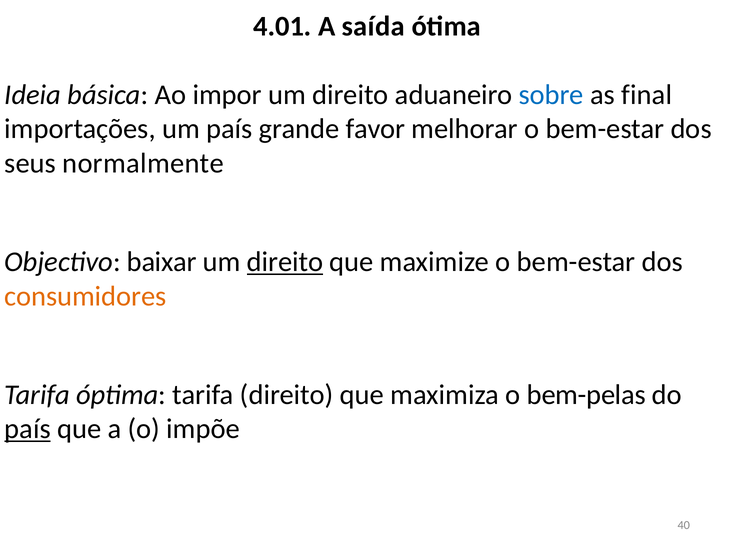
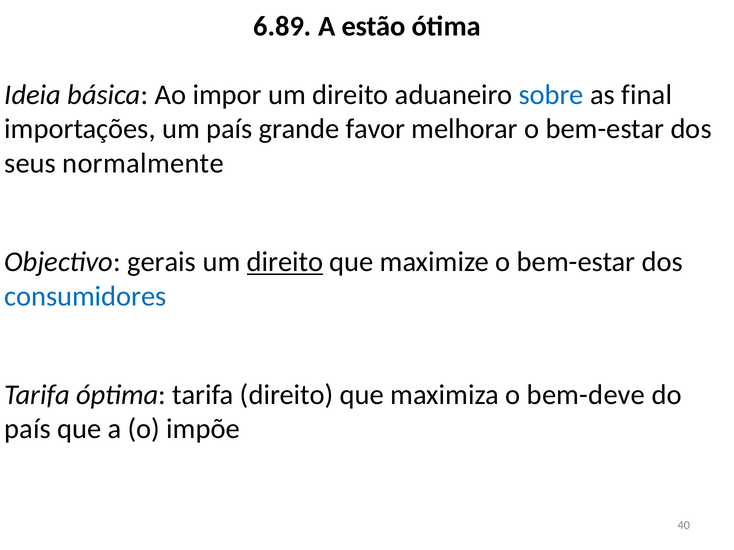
4.01: 4.01 -> 6.89
saída: saída -> estão
baixar: baixar -> gerais
consumidores colour: orange -> blue
bem-pelas: bem-pelas -> bem-deve
país at (28, 429) underline: present -> none
